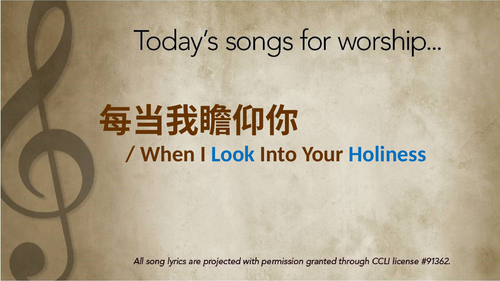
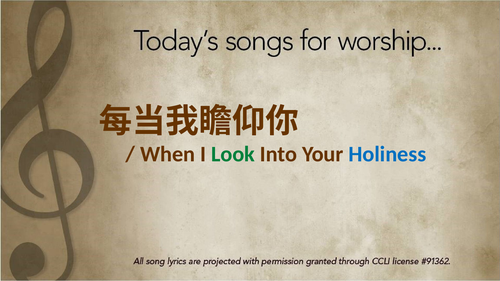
Look colour: blue -> green
